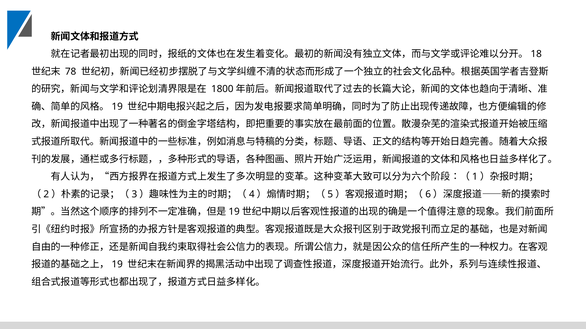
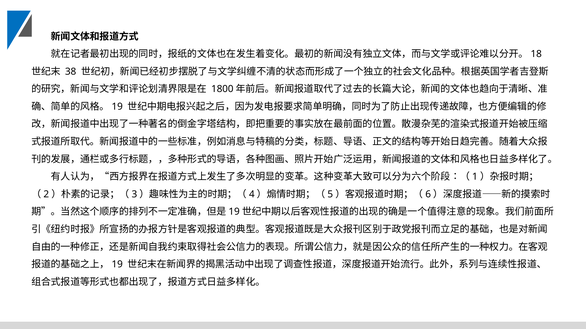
78: 78 -> 38
